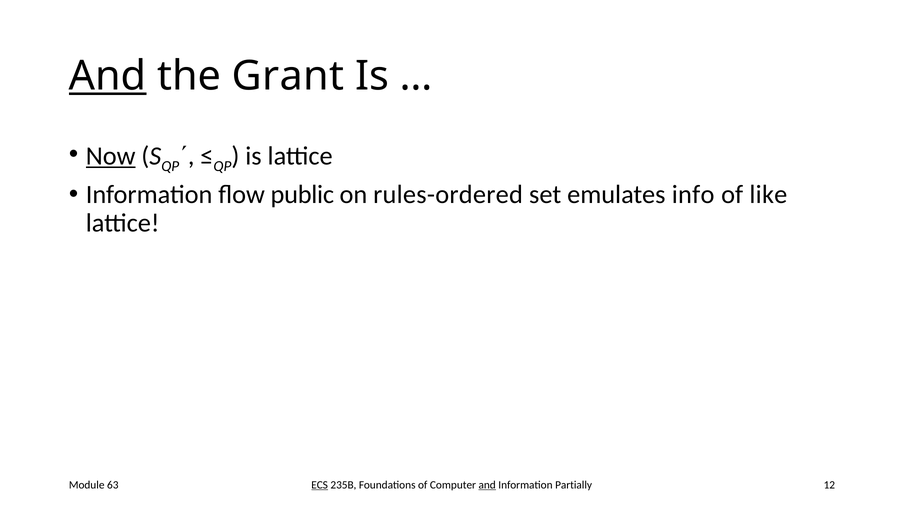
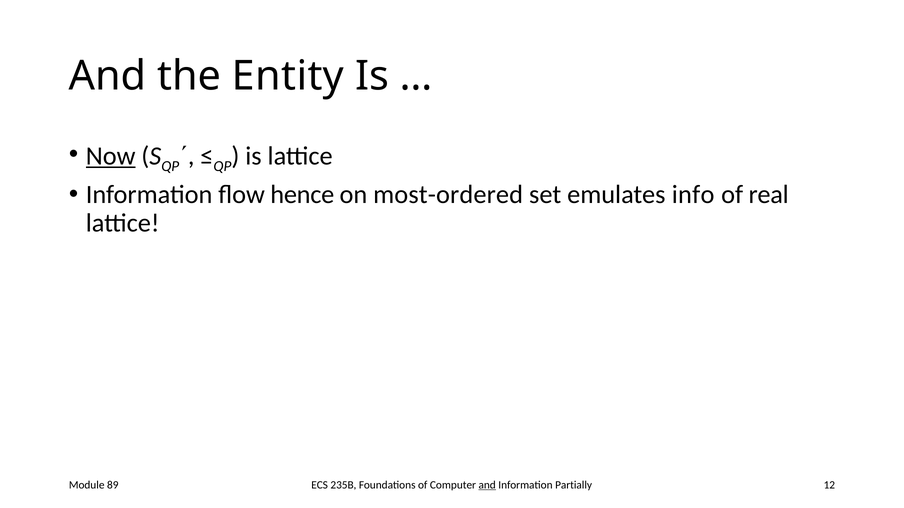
And at (108, 76) underline: present -> none
Grant: Grant -> Entity
public: public -> hence
rules-ordered: rules-ordered -> most-ordered
like: like -> real
ECS underline: present -> none
63: 63 -> 89
